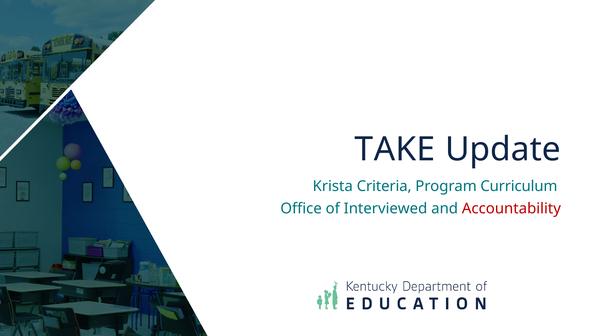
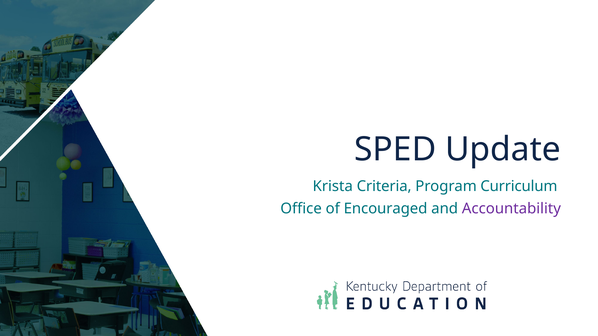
TAKE: TAKE -> SPED
Interviewed: Interviewed -> Encouraged
Accountability colour: red -> purple
